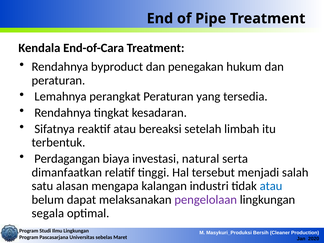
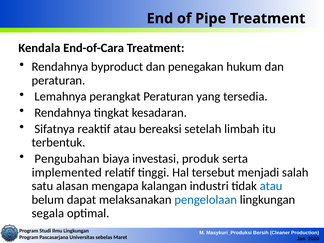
Perdagangan: Perdagangan -> Pengubahan
natural: natural -> produk
dimanfaatkan: dimanfaatkan -> implemented
pengelolaan colour: purple -> blue
